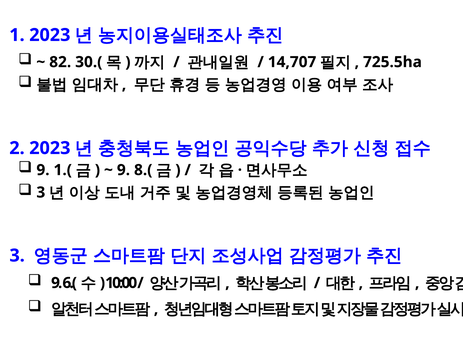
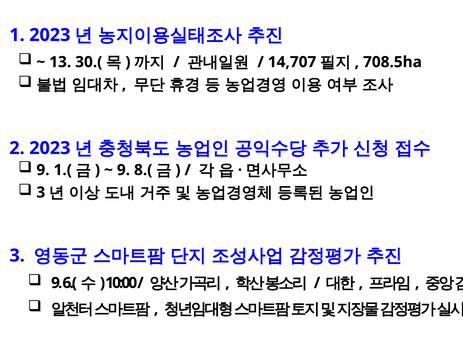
82: 82 -> 13
725.5ha: 725.5ha -> 708.5ha
